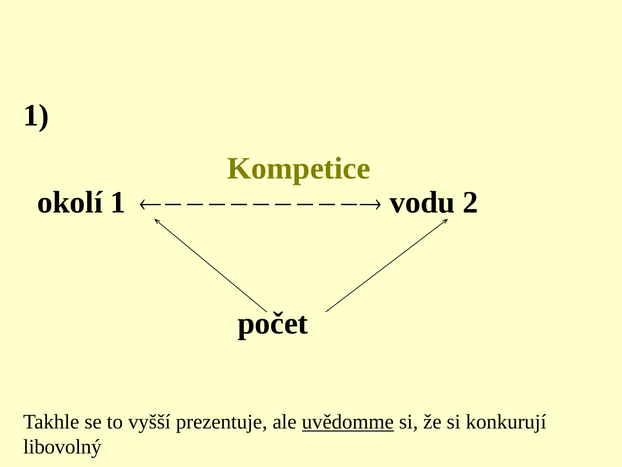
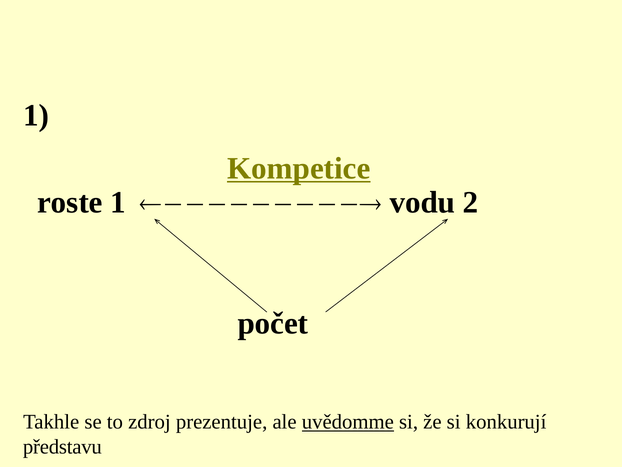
Kompetice underline: none -> present
okolí: okolí -> roste
vyšší: vyšší -> zdroj
libovolný: libovolný -> představu
